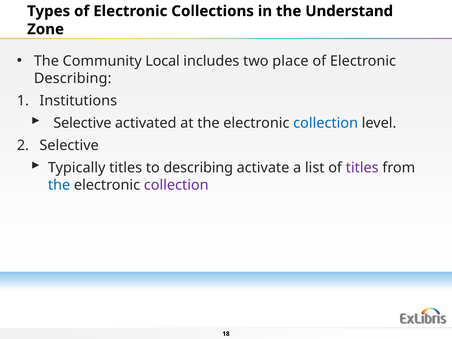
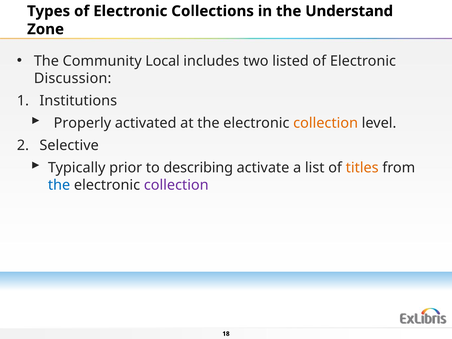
place: place -> listed
Describing at (73, 78): Describing -> Discussion
Selective at (82, 123): Selective -> Properly
collection at (326, 123) colour: blue -> orange
Typically titles: titles -> prior
titles at (362, 168) colour: purple -> orange
